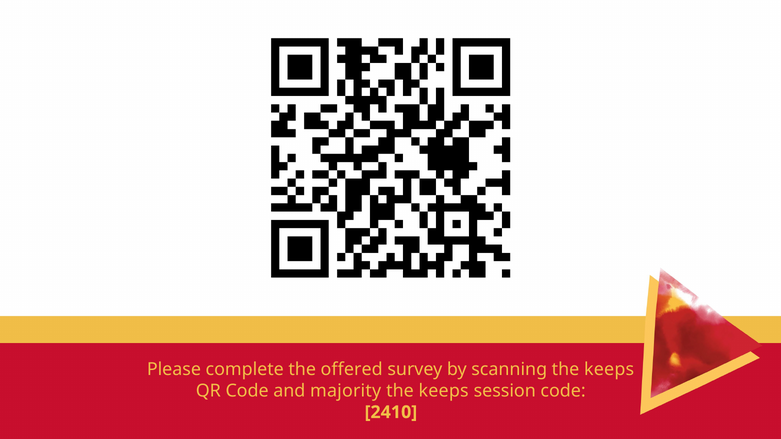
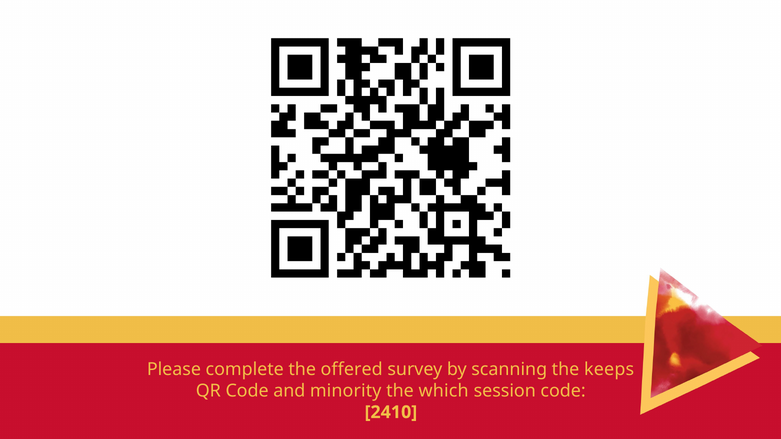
majority: majority -> minority
keeps at (444, 391): keeps -> which
